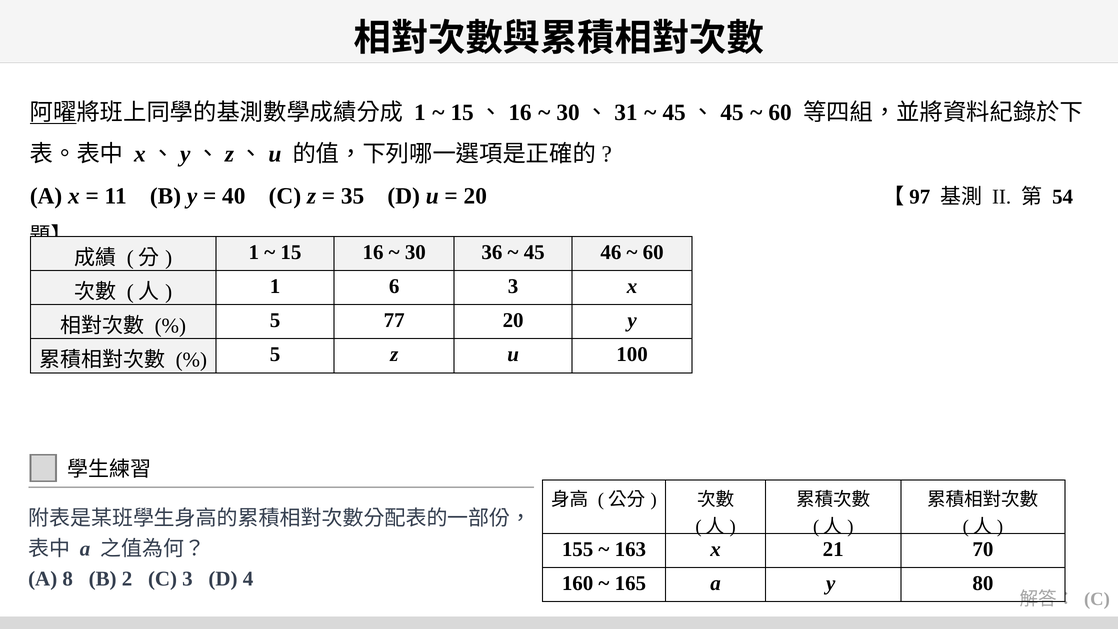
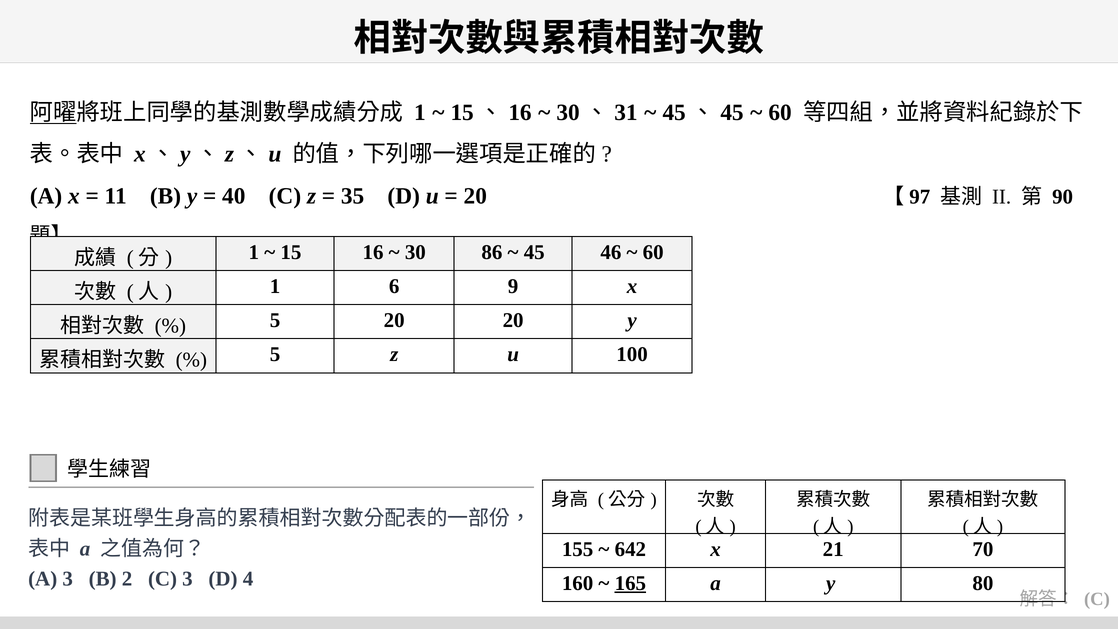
54: 54 -> 90
36: 36 -> 86
6 3: 3 -> 9
5 77: 77 -> 20
163: 163 -> 642
A 8: 8 -> 3
165 underline: none -> present
